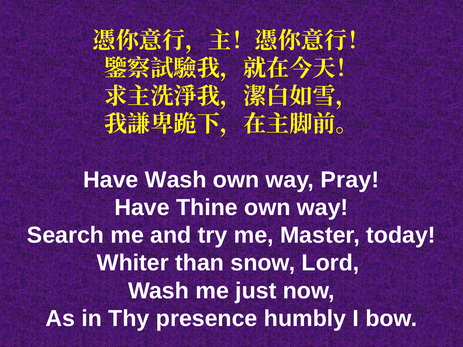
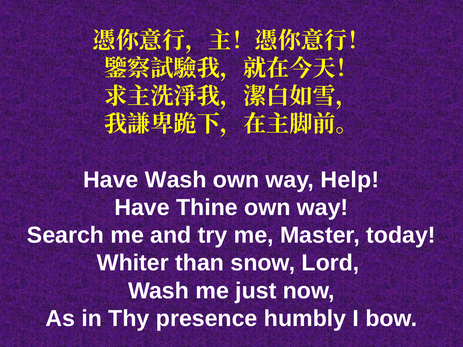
Pray: Pray -> Help
